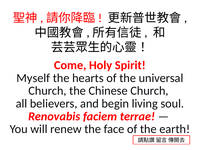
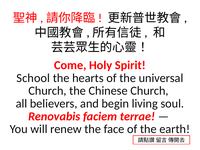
Myself: Myself -> School
